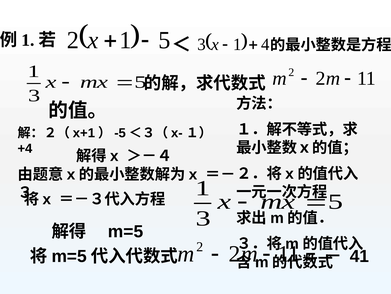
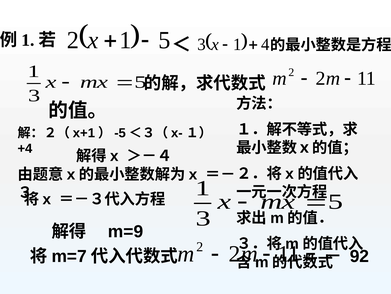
m=5 at (126, 231): m=5 -> m=9
41: 41 -> 92
m=5 at (69, 256): m=5 -> m=7
